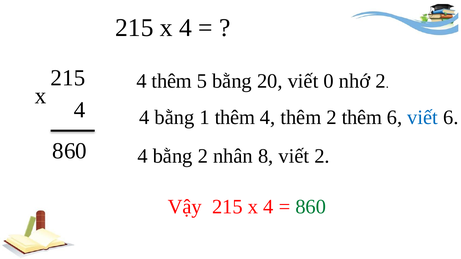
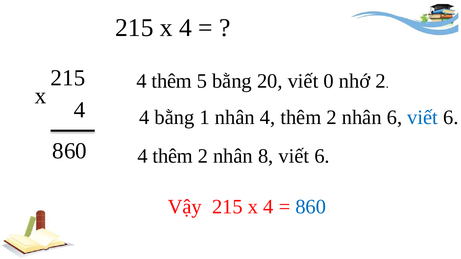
1 thêm: thêm -> nhân
thêm at (362, 117): thêm -> nhân
bằng at (173, 156): bằng -> thêm
8 viết 2: 2 -> 6
860 colour: green -> blue
